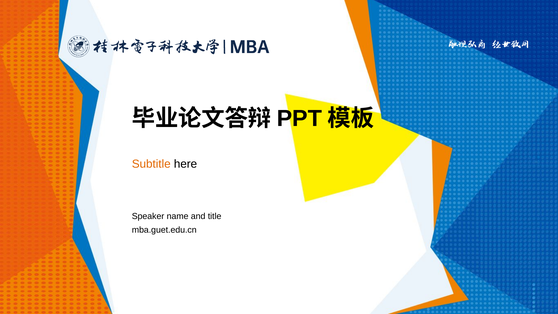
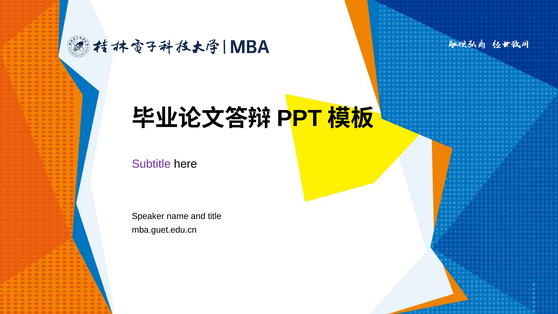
Subtitle colour: orange -> purple
